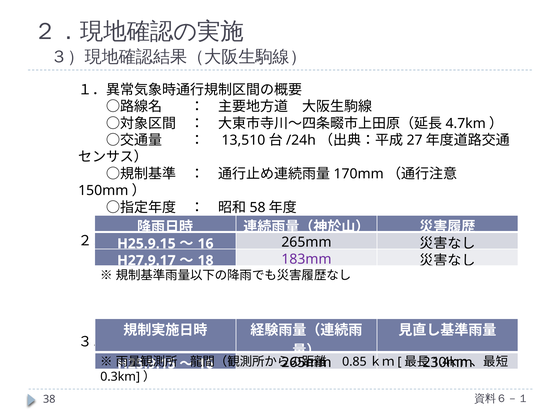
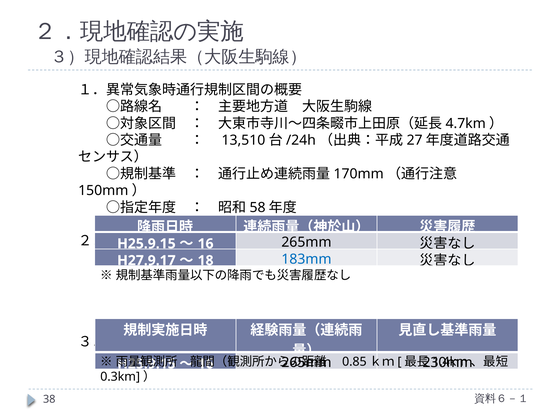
183mm colour: purple -> blue
